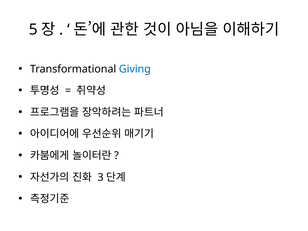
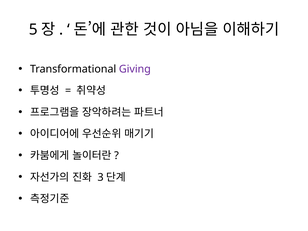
Giving colour: blue -> purple
